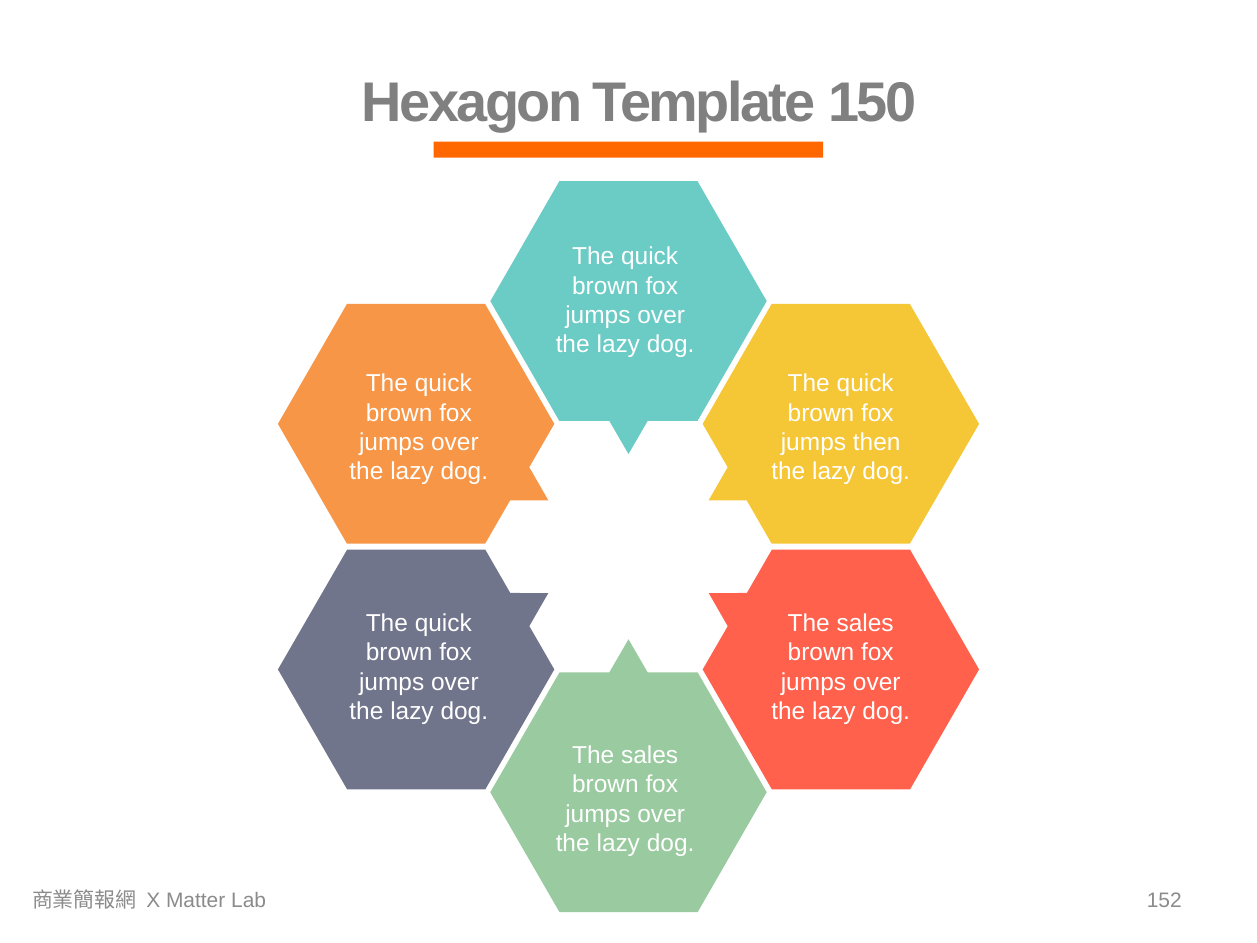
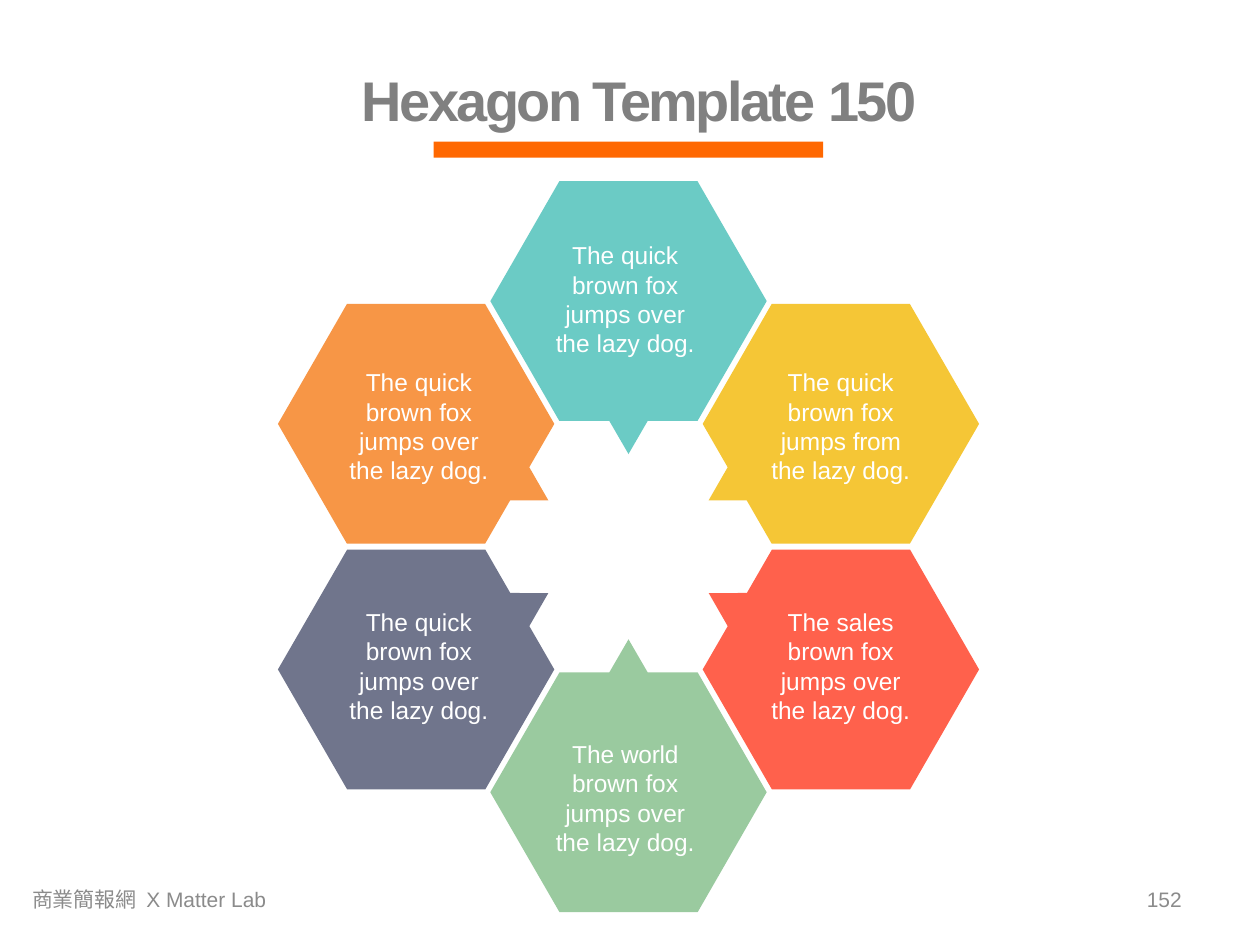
then: then -> from
sales at (650, 755): sales -> world
